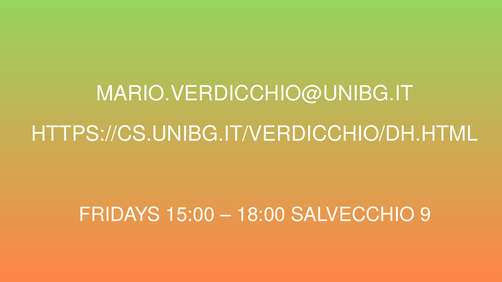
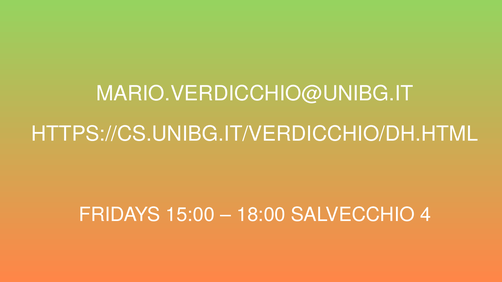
9: 9 -> 4
